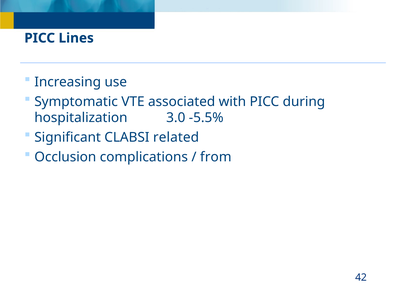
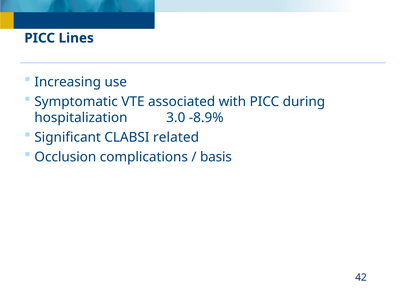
-5.5%: -5.5% -> -8.9%
from: from -> basis
